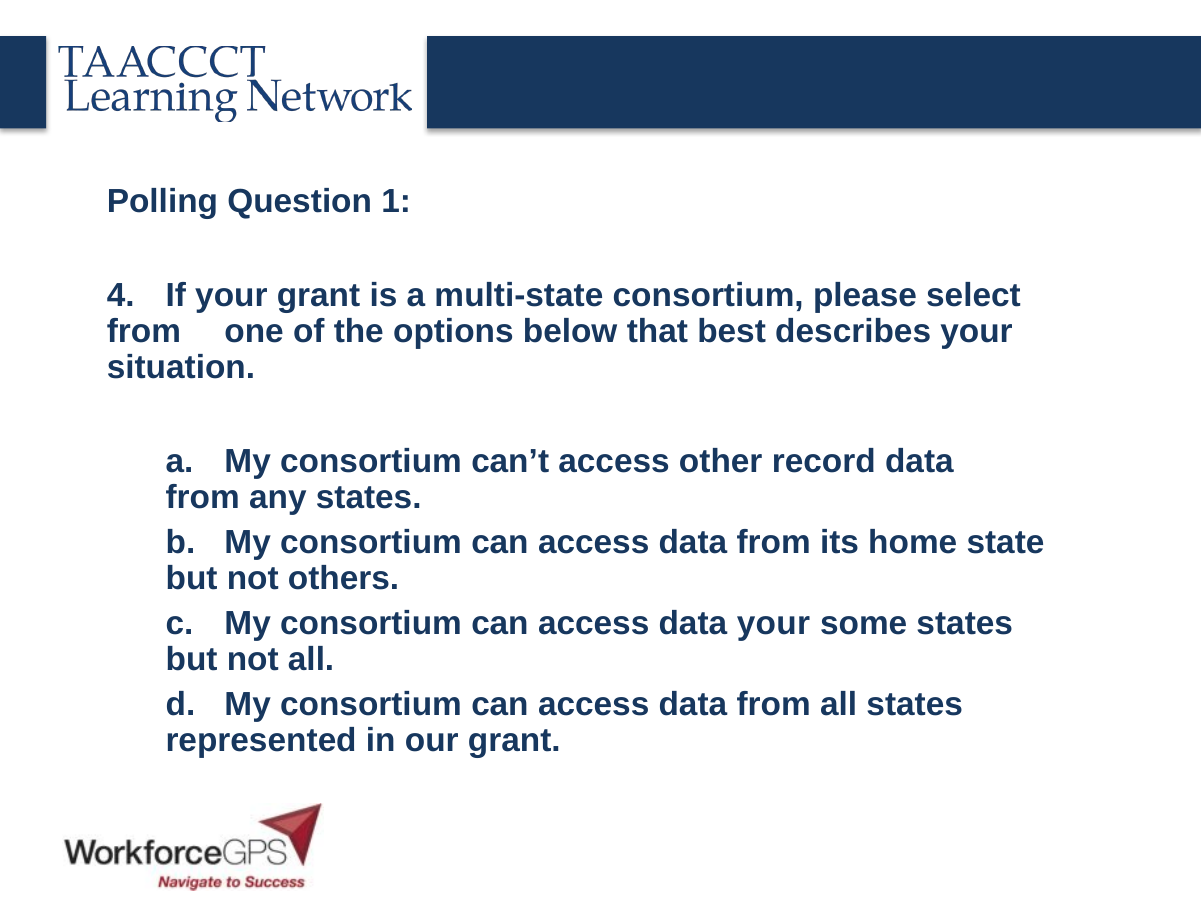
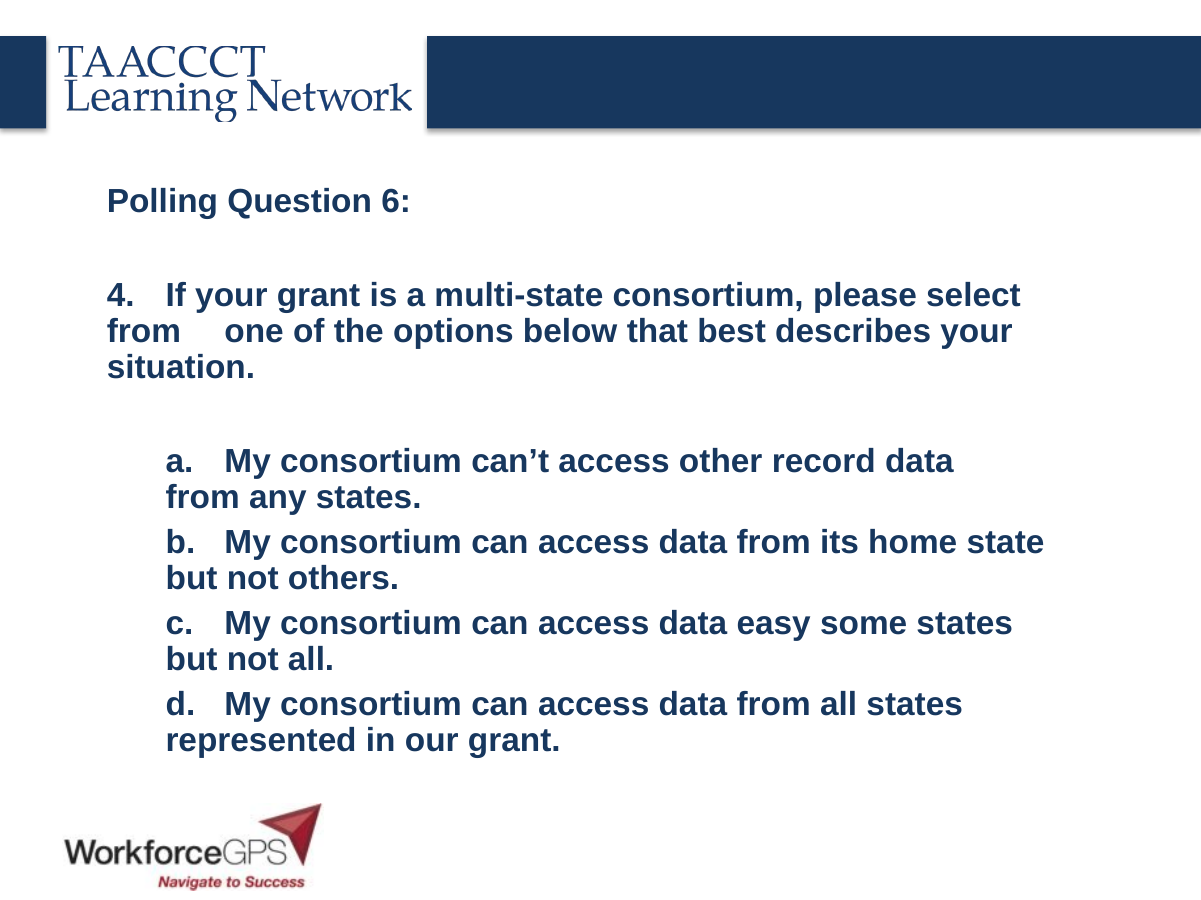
1: 1 -> 6
data your: your -> easy
